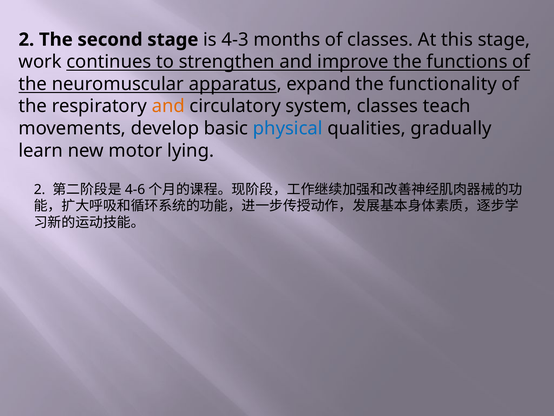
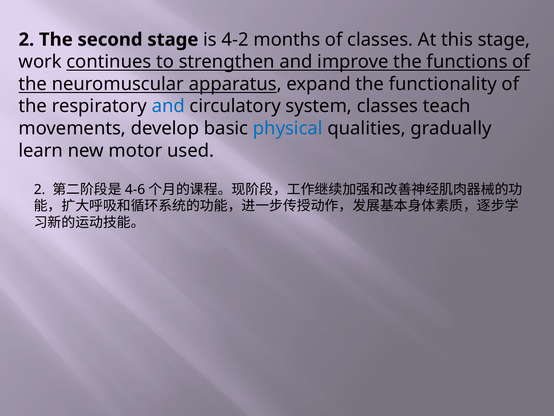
4-3: 4-3 -> 4-2
and at (168, 106) colour: orange -> blue
lying: lying -> used
